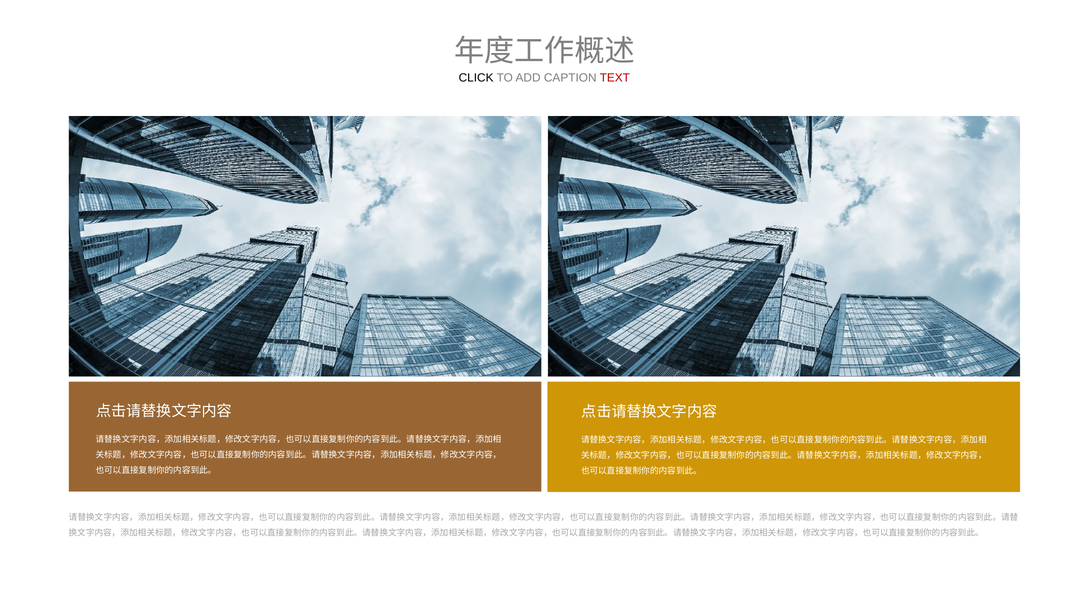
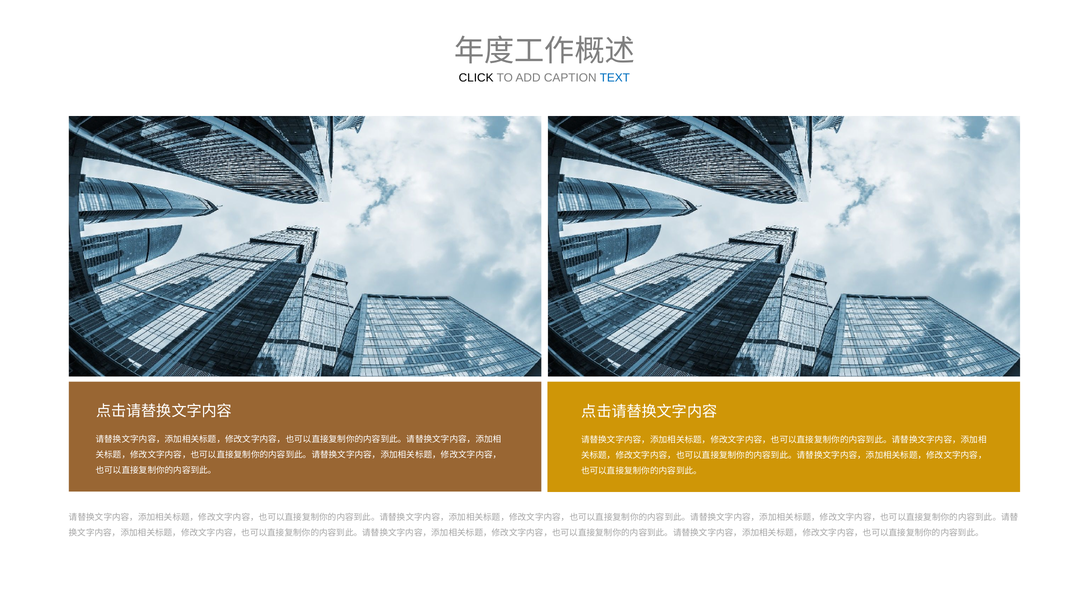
TEXT colour: red -> blue
